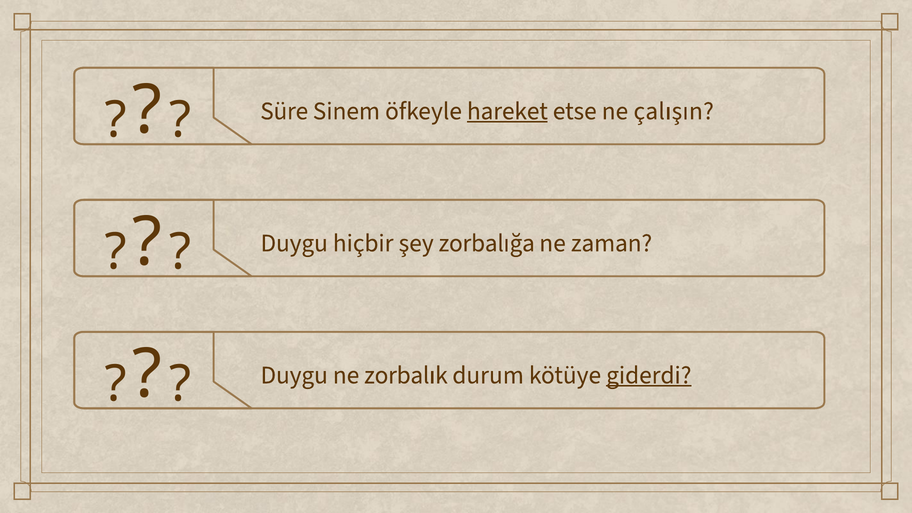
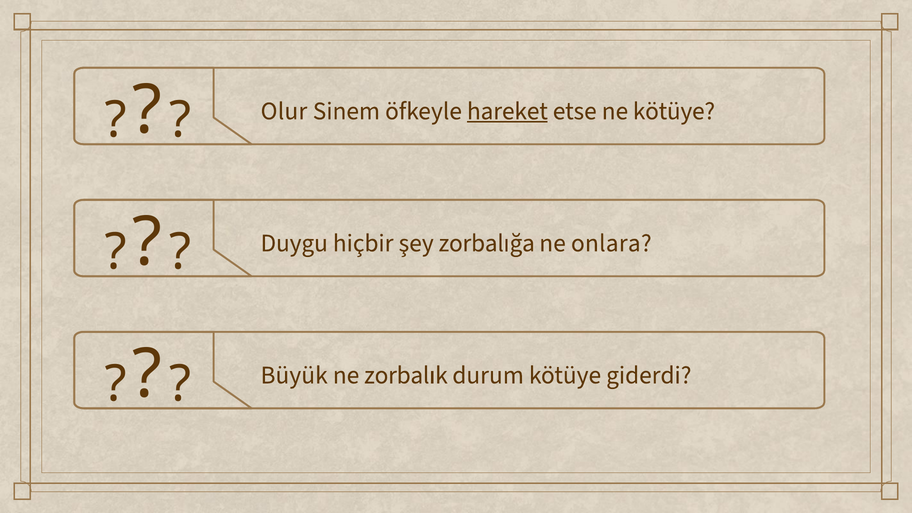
Süre: Süre -> Olur
ne çalışın: çalışın -> kötüye
zaman: zaman -> onlara
Duygu at (294, 375): Duygu -> Büyük
giderdi underline: present -> none
